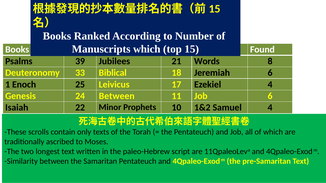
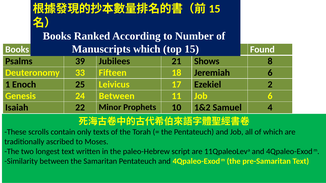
Words: Words -> Shows
Biblical: Biblical -> Fifteen
Ezekiel 4: 4 -> 2
